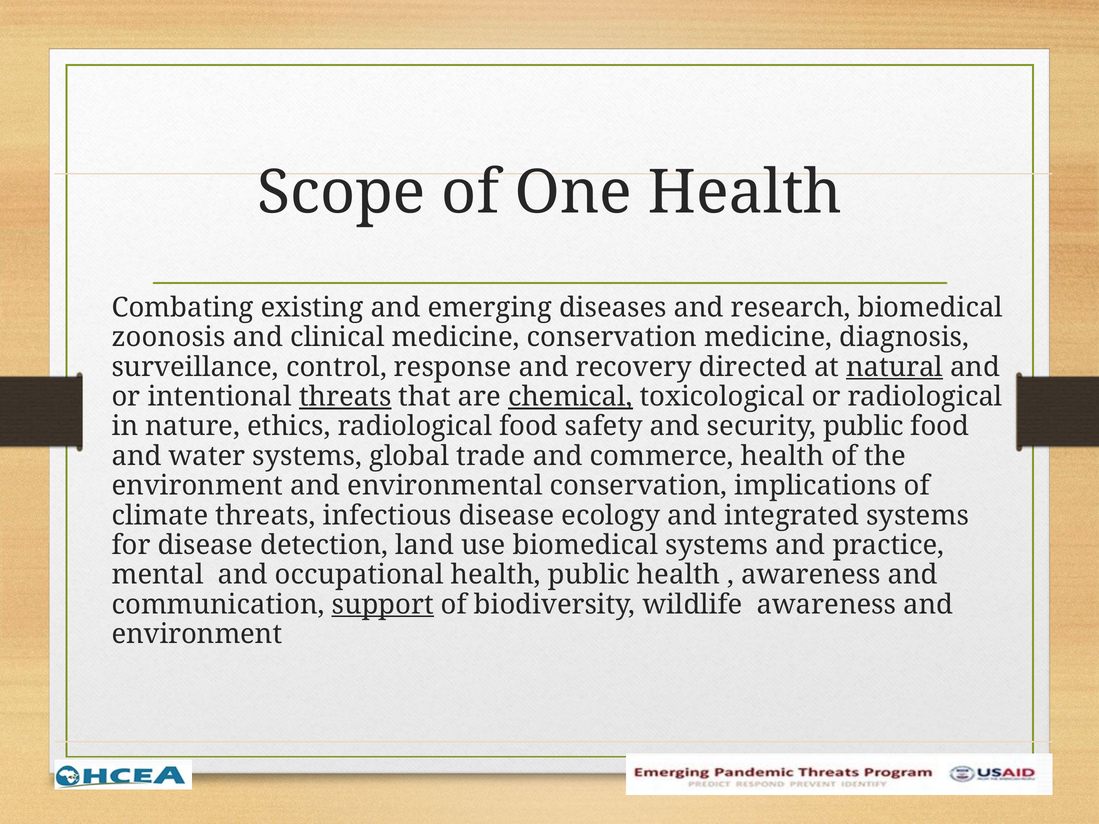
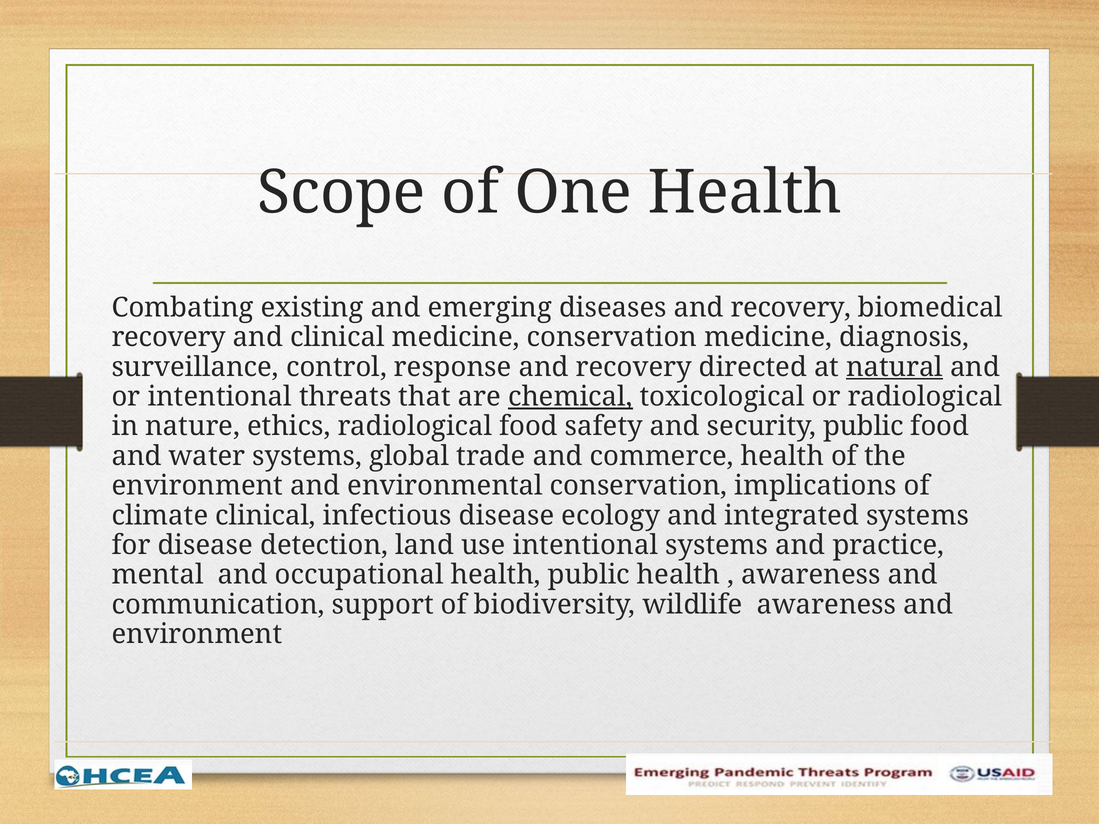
diseases and research: research -> recovery
zoonosis at (169, 338): zoonosis -> recovery
threats at (345, 397) underline: present -> none
climate threats: threats -> clinical
use biomedical: biomedical -> intentional
support underline: present -> none
